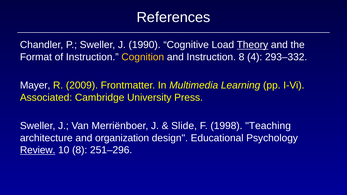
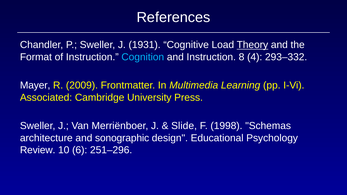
1990: 1990 -> 1931
Cognition colour: yellow -> light blue
Teaching: Teaching -> Schemas
organization: organization -> sonographic
Review underline: present -> none
10 8: 8 -> 6
